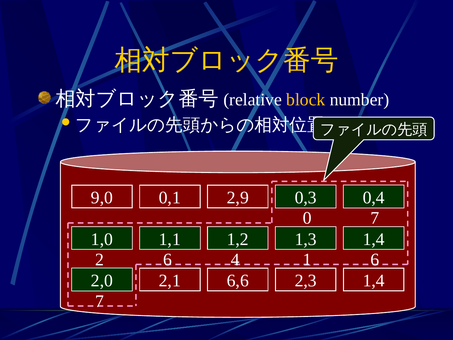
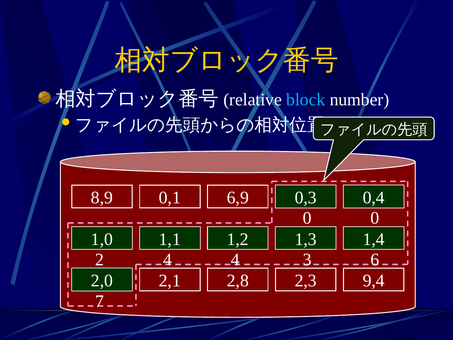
block colour: yellow -> light blue
9,0: 9,0 -> 8,9
2,9: 2,9 -> 6,9
0 7: 7 -> 0
2 6: 6 -> 4
1: 1 -> 3
6,6: 6,6 -> 2,8
2,3 1,4: 1,4 -> 9,4
